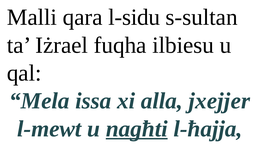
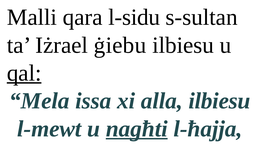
fuqha: fuqha -> ġiebu
qal underline: none -> present
alla jxejjer: jxejjer -> ilbiesu
